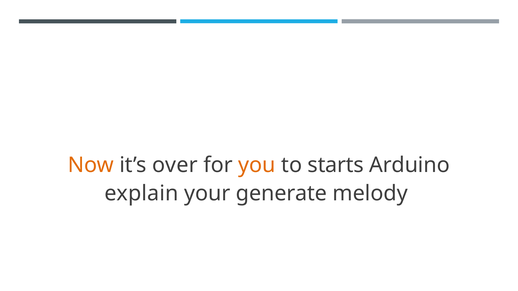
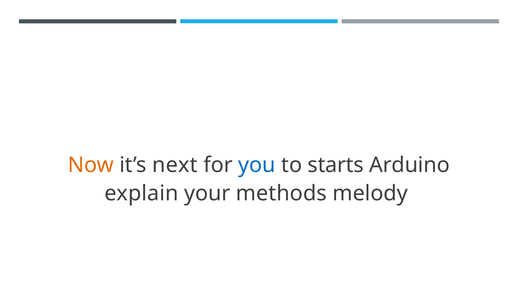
over: over -> next
you colour: orange -> blue
generate: generate -> methods
